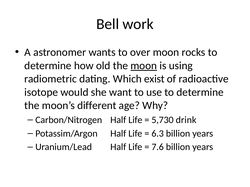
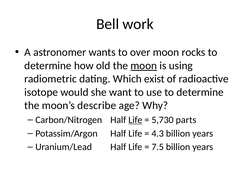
different: different -> describe
Life at (135, 120) underline: none -> present
drink: drink -> parts
6.3: 6.3 -> 4.3
7.6: 7.6 -> 7.5
